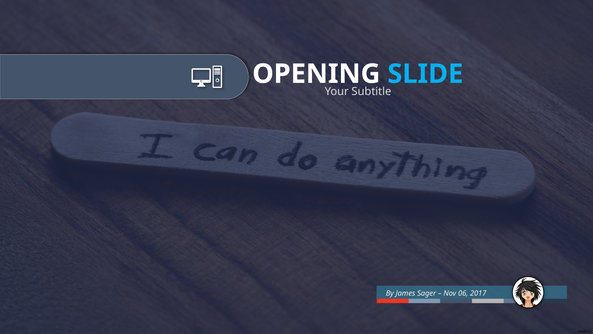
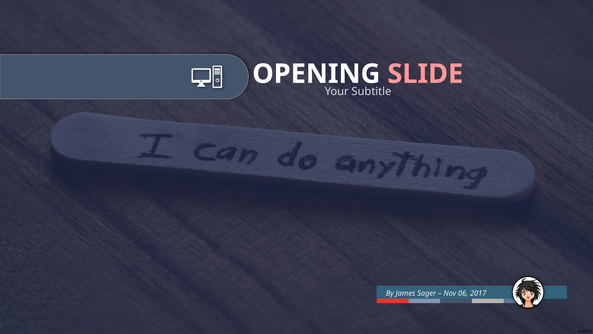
SLIDE colour: light blue -> pink
